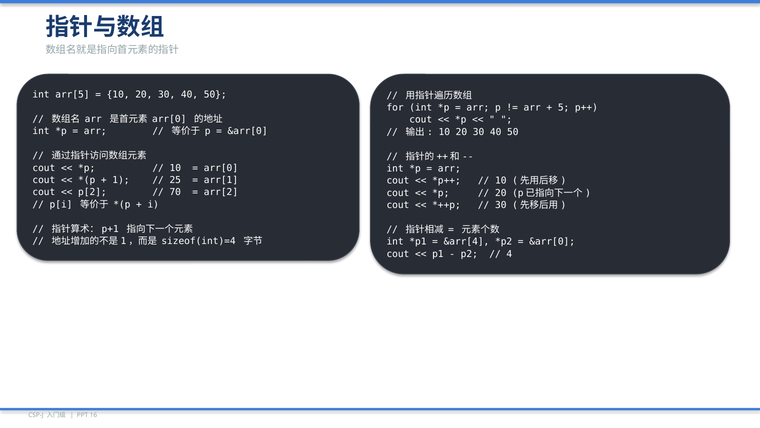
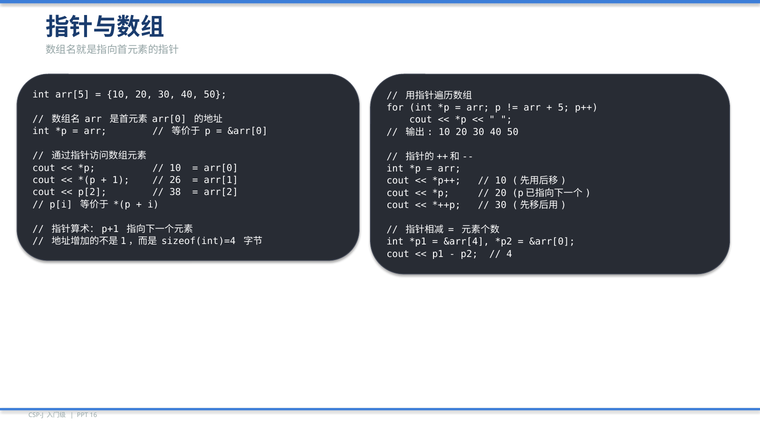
25: 25 -> 26
70: 70 -> 38
